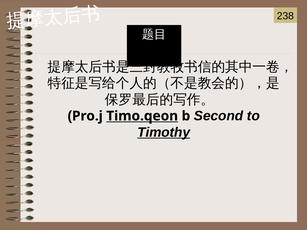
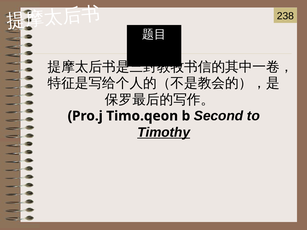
Timo.qeon underline: present -> none
